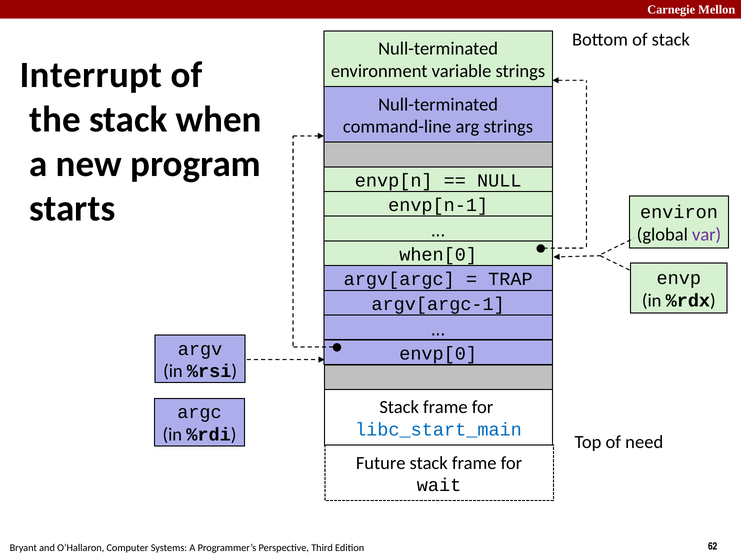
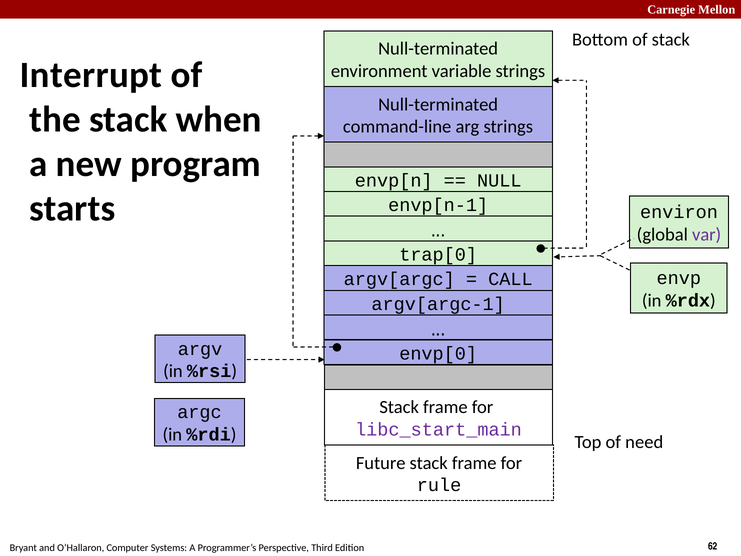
when[0: when[0 -> trap[0
TRAP: TRAP -> CALL
libc_start_main colour: blue -> purple
wait: wait -> rule
